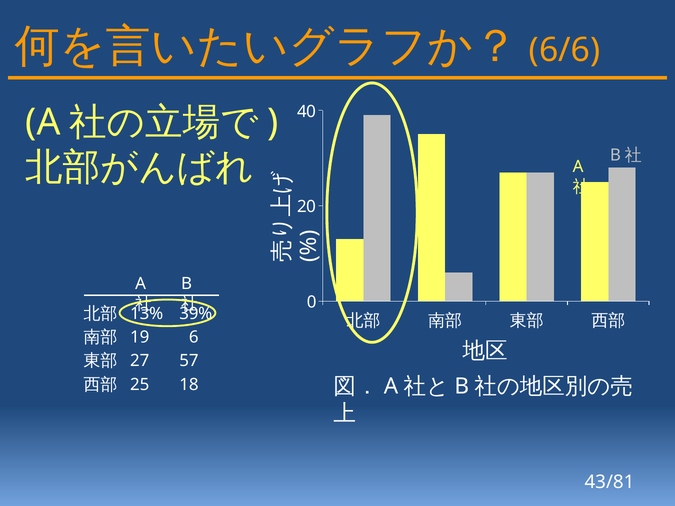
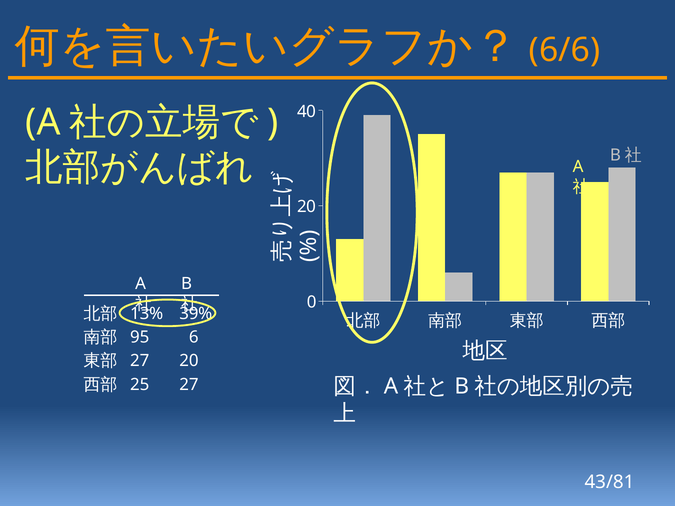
19: 19 -> 95
27 57: 57 -> 20
25 18: 18 -> 27
